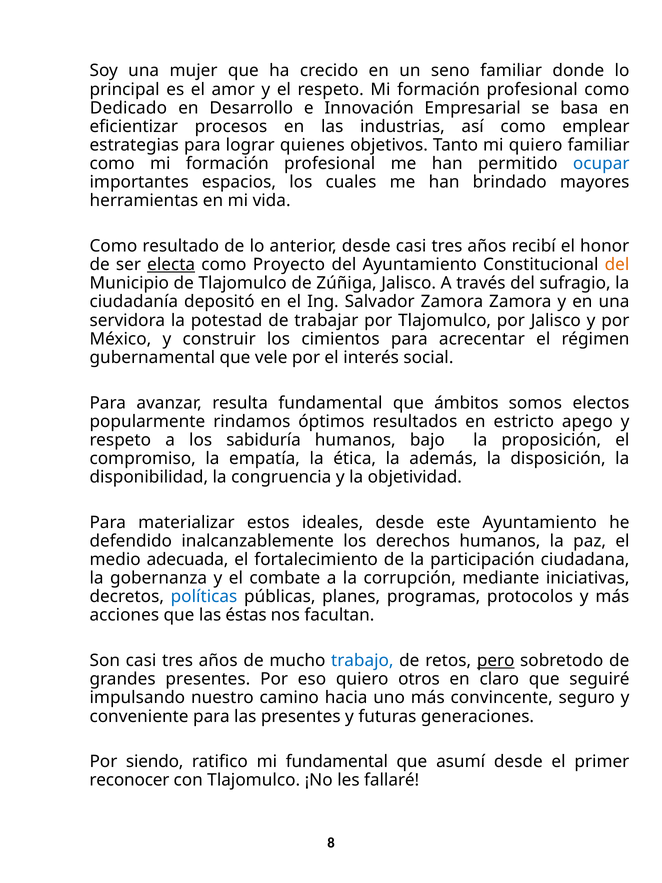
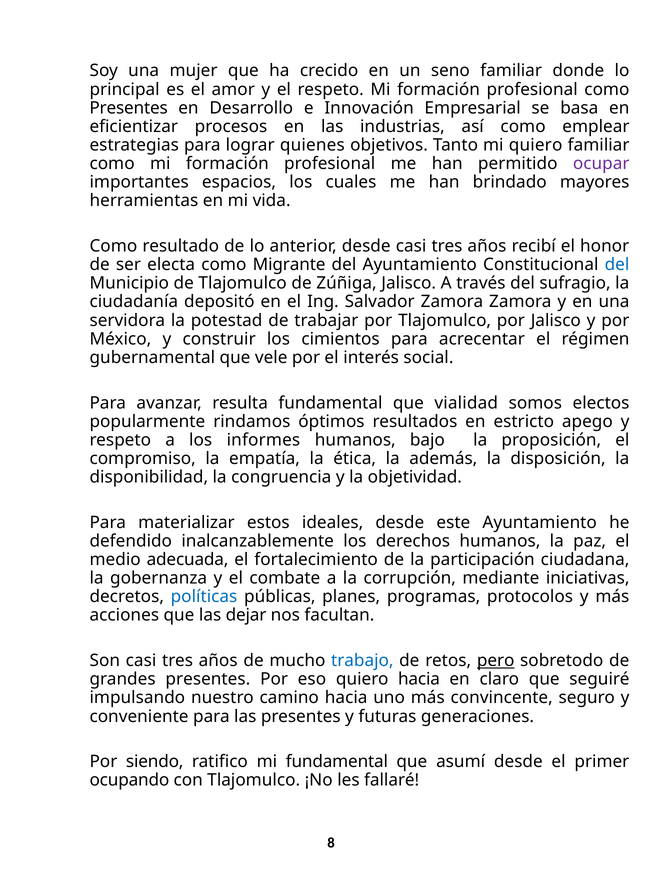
Dedicado at (128, 108): Dedicado -> Presentes
ocupar colour: blue -> purple
electa underline: present -> none
Proyecto: Proyecto -> Migrante
del at (617, 265) colour: orange -> blue
ámbitos: ámbitos -> vialidad
sabiduría: sabiduría -> informes
éstas: éstas -> dejar
quiero otros: otros -> hacia
reconocer: reconocer -> ocupando
